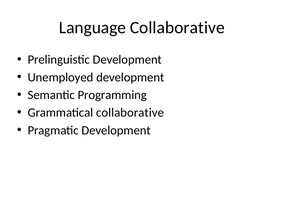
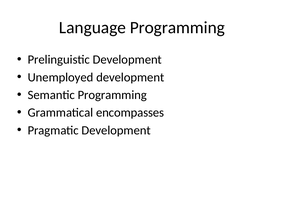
Language Collaborative: Collaborative -> Programming
Grammatical collaborative: collaborative -> encompasses
